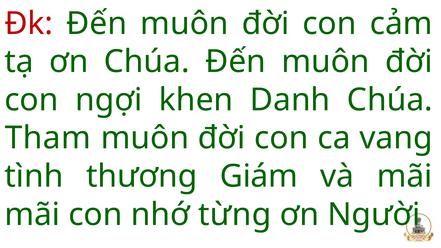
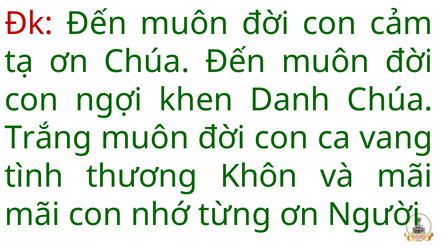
Tham: Tham -> Trắng
Giám: Giám -> Khôn
